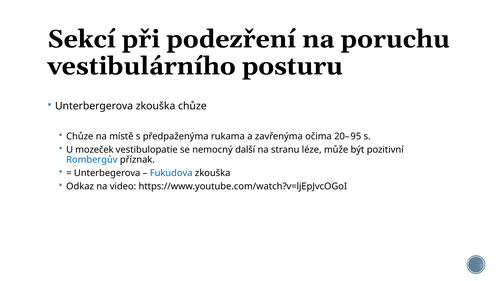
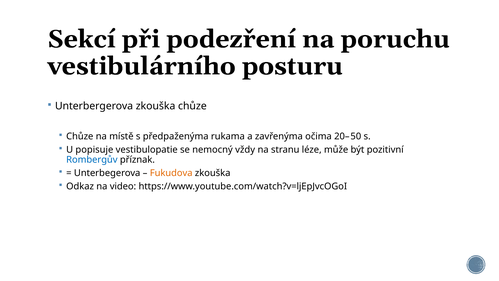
95: 95 -> 50
mozeček: mozeček -> popisuje
další: další -> vždy
Fukudova colour: blue -> orange
